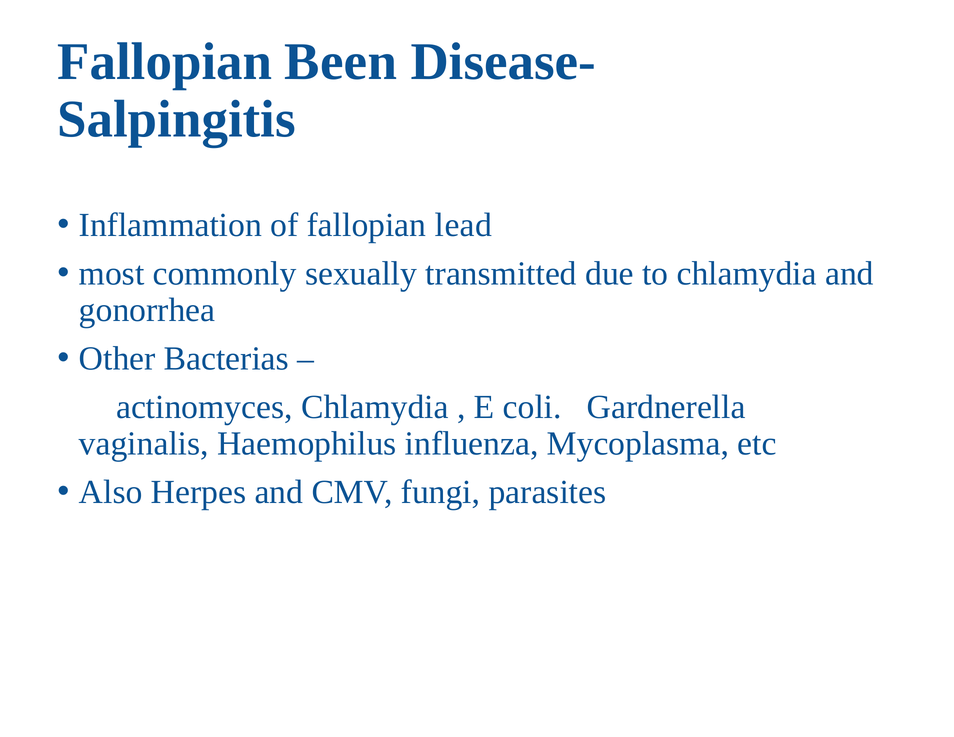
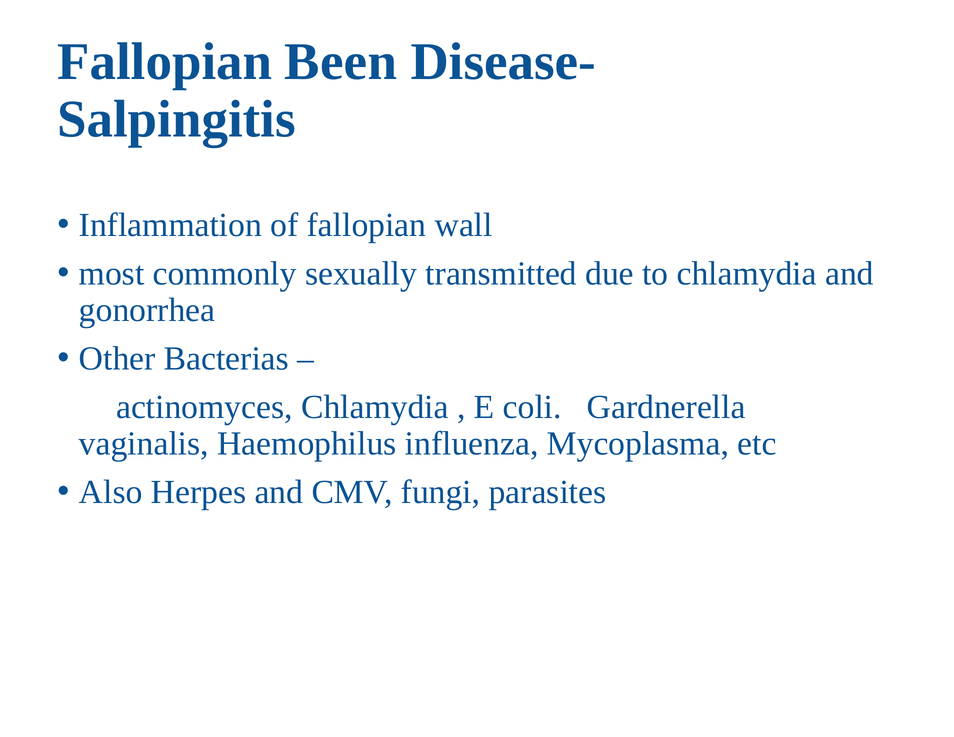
lead: lead -> wall
